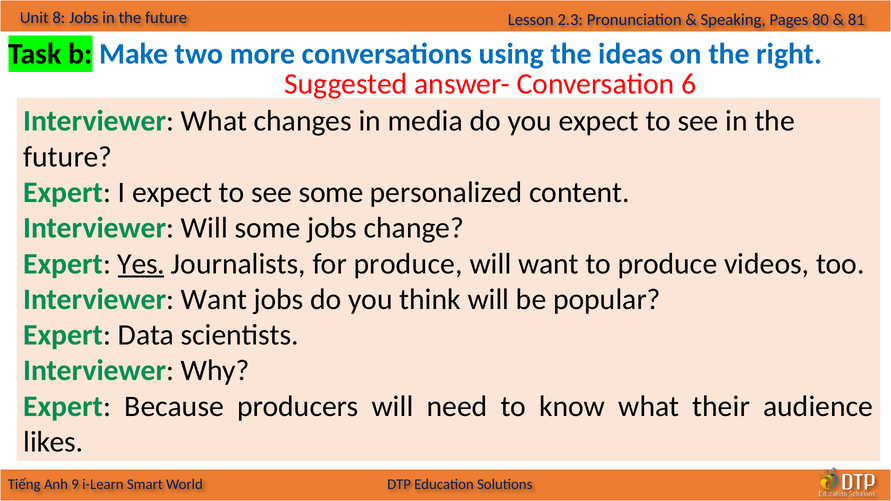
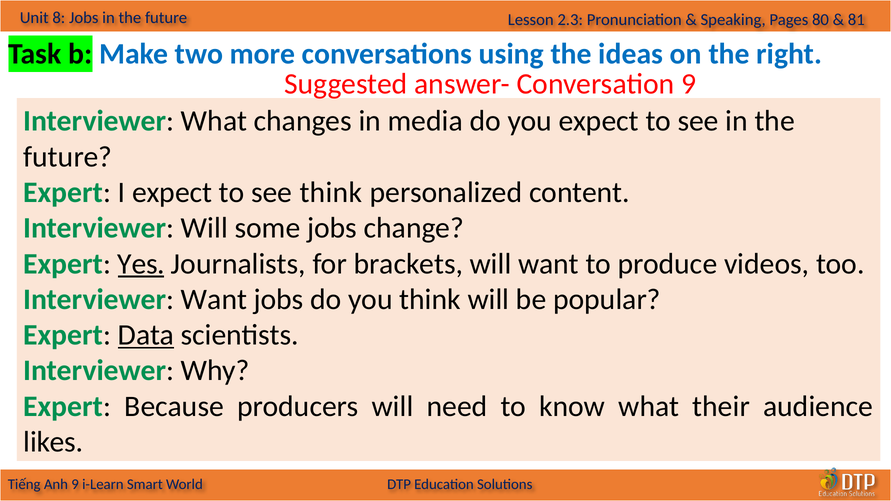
Conversation 6: 6 -> 9
see some: some -> think
for produce: produce -> brackets
Data underline: none -> present
